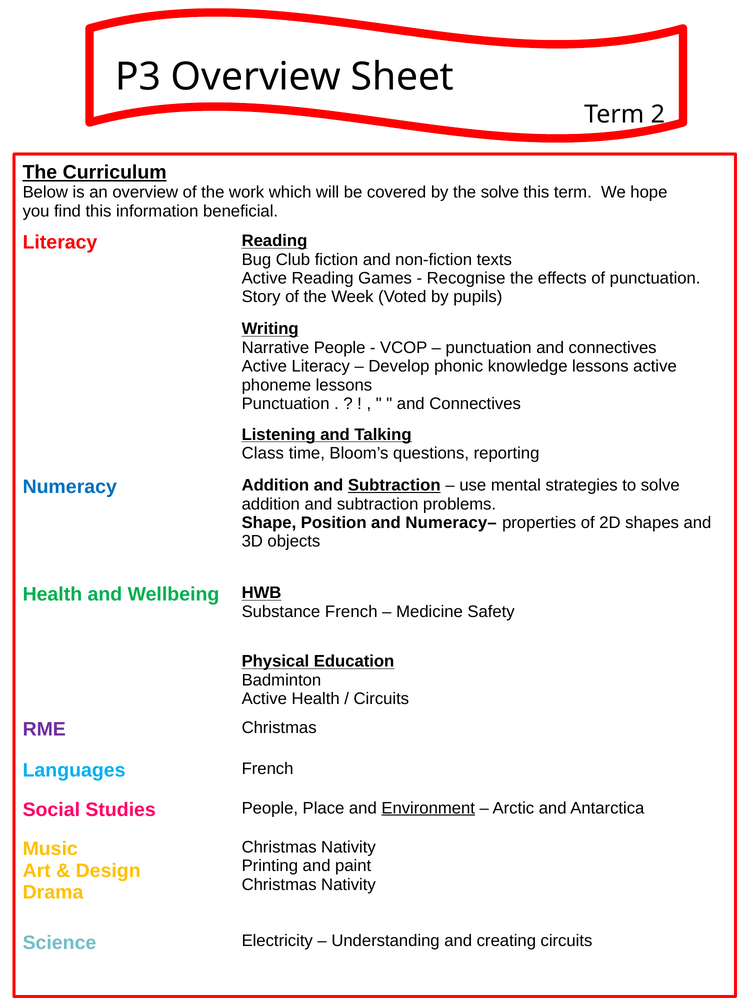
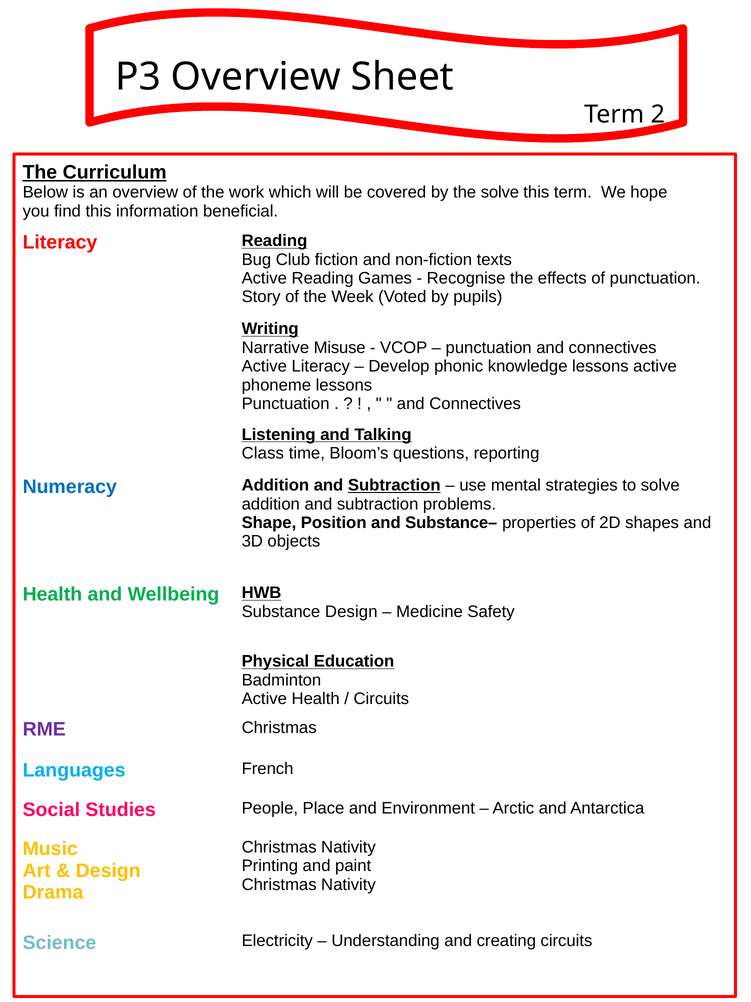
Narrative People: People -> Misuse
Numeracy–: Numeracy– -> Substance–
Substance French: French -> Design
Environment underline: present -> none
